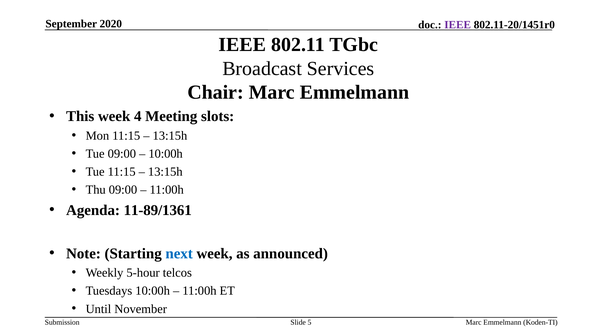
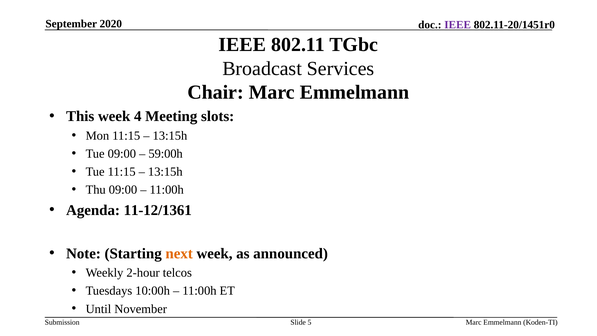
10:00h at (166, 154): 10:00h -> 59:00h
11-89/1361: 11-89/1361 -> 11-12/1361
next colour: blue -> orange
5-hour: 5-hour -> 2-hour
